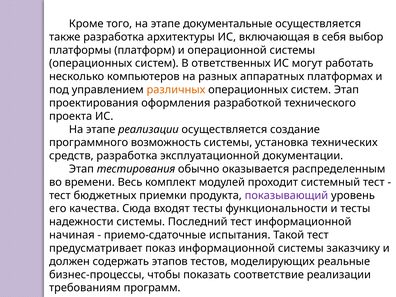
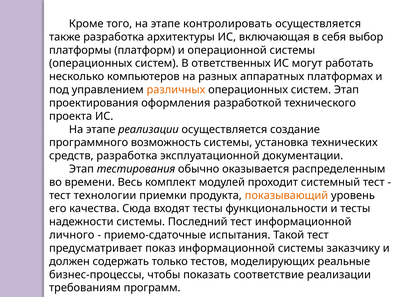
документальные: документальные -> контролировать
бюджетных: бюджетных -> технологии
показывающий colour: purple -> orange
начиная: начиная -> личного
этапов: этапов -> только
